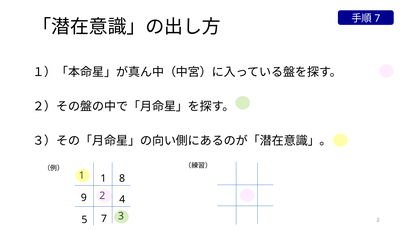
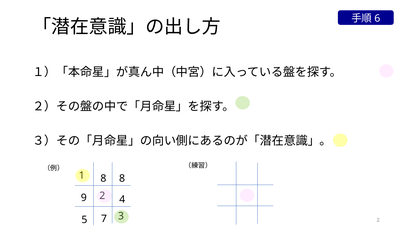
7 at (377, 18): 7 -> 6
1 at (103, 179): 1 -> 8
